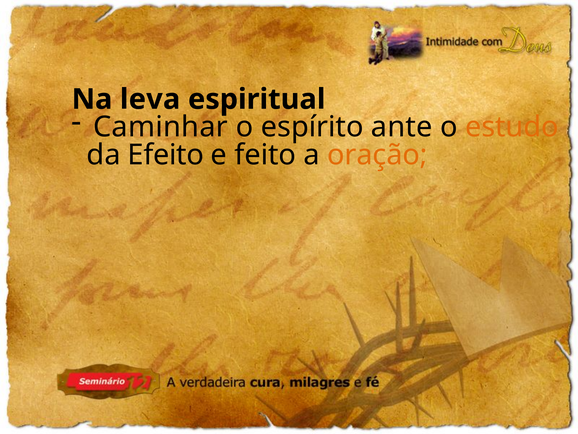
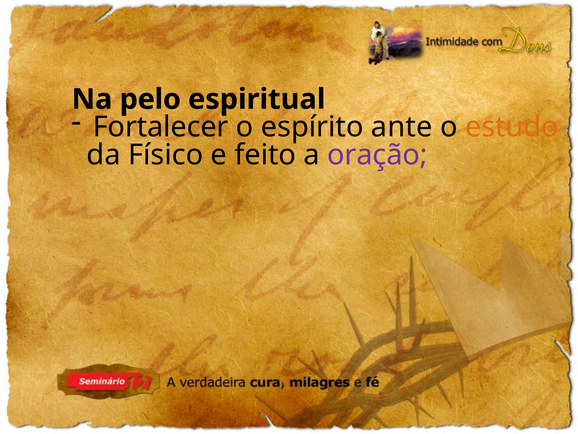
leva: leva -> pelo
Caminhar: Caminhar -> Fortalecer
Efeito: Efeito -> Físico
oração colour: orange -> purple
